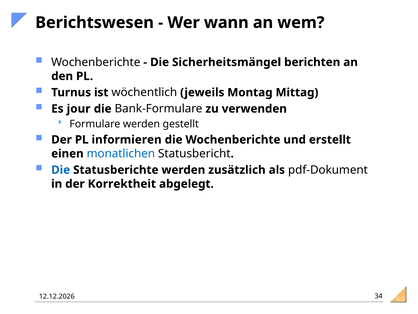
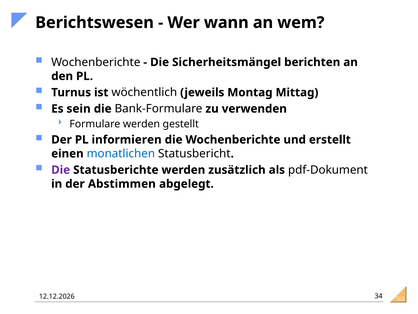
jour: jour -> sein
Die at (61, 170) colour: blue -> purple
Korrektheit: Korrektheit -> Abstimmen
